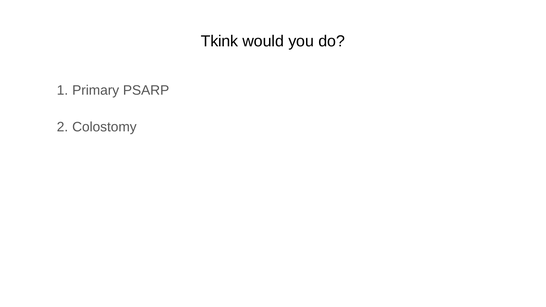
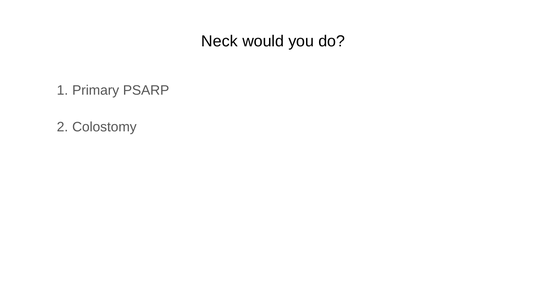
Tkink: Tkink -> Neck
